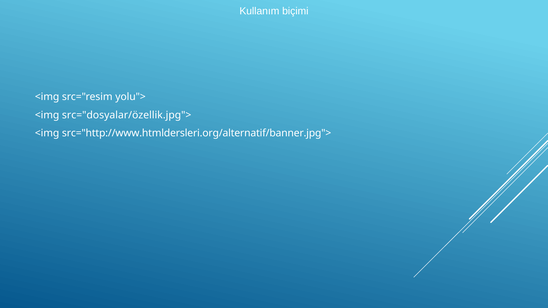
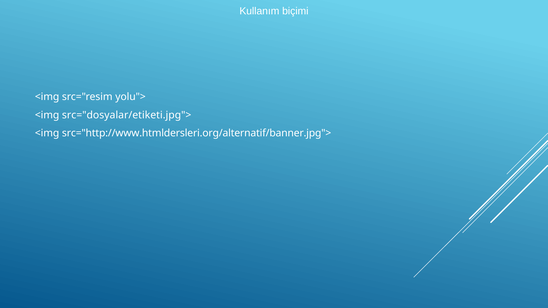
src="dosyalar/özellik.jpg">: src="dosyalar/özellik.jpg"> -> src="dosyalar/etiketi.jpg">
